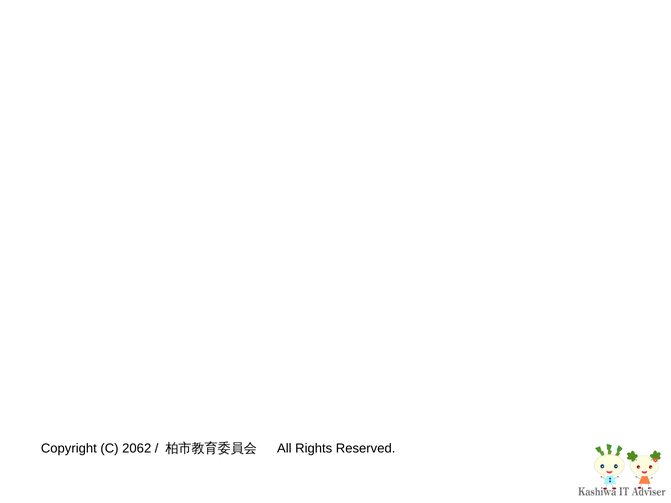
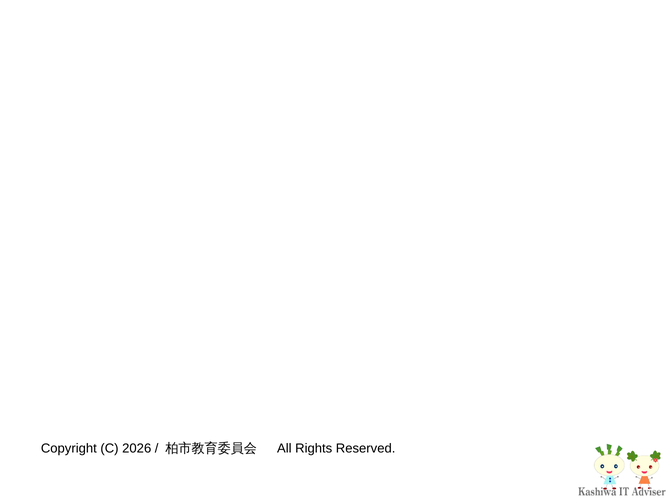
2062: 2062 -> 2026
